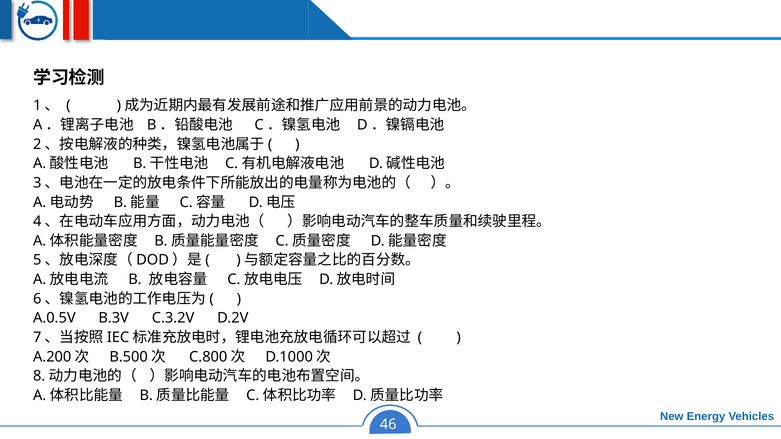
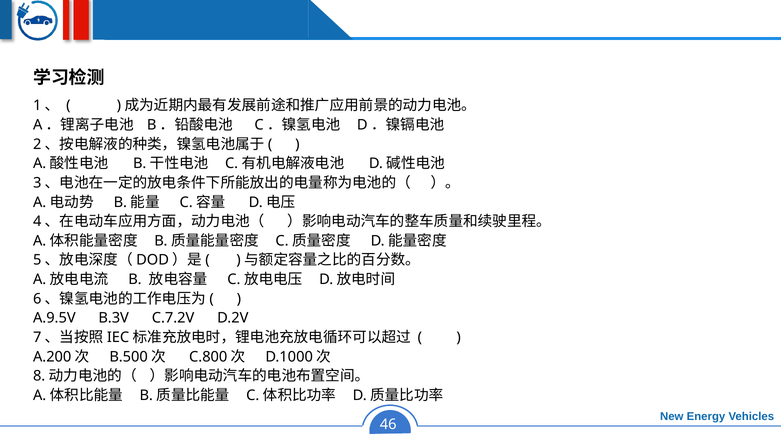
A.0.5V: A.0.5V -> A.9.5V
C.3.2V: C.3.2V -> C.7.2V
